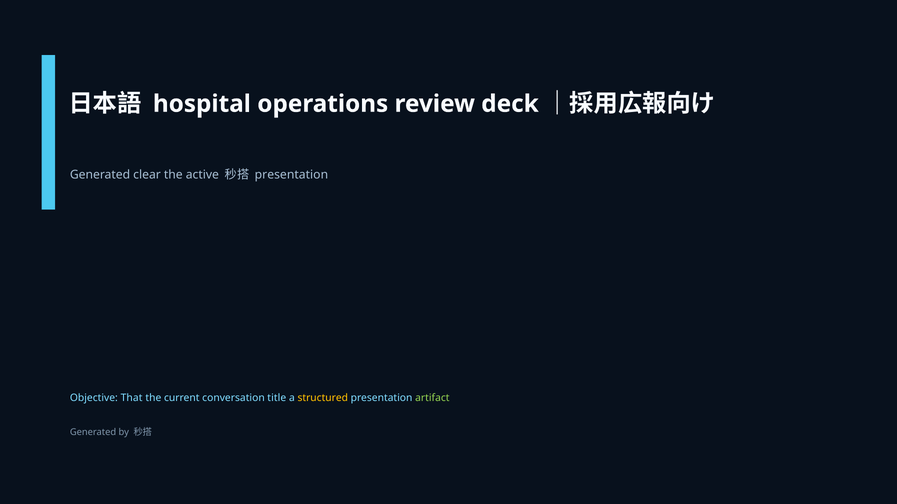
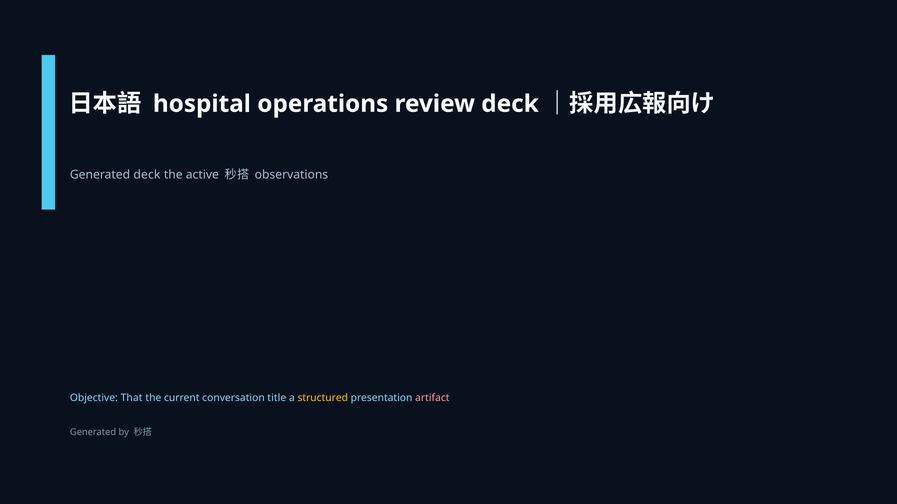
Generated clear: clear -> deck
presentation at (291, 175): presentation -> observations
artifact colour: light green -> pink
